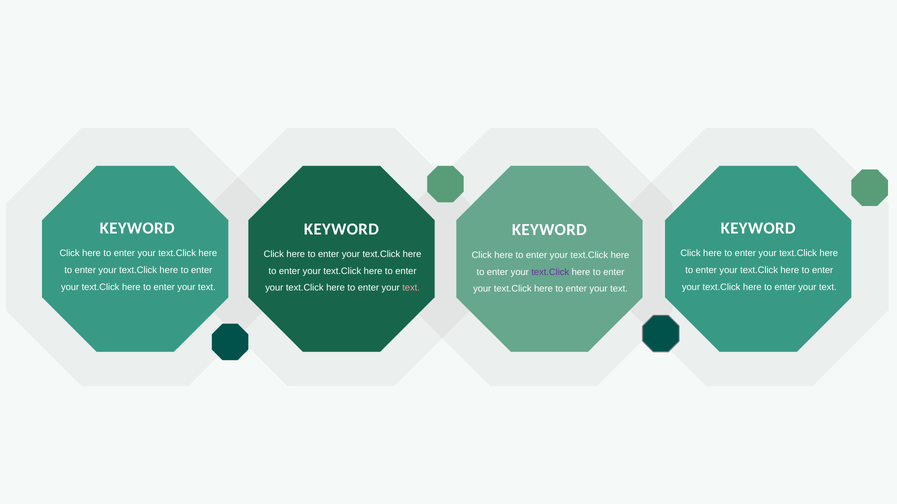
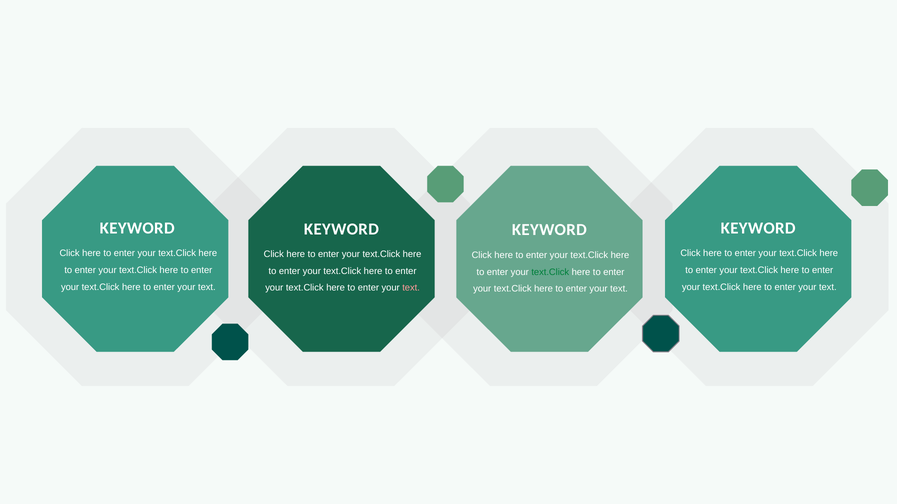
text.Click at (550, 272) colour: purple -> green
